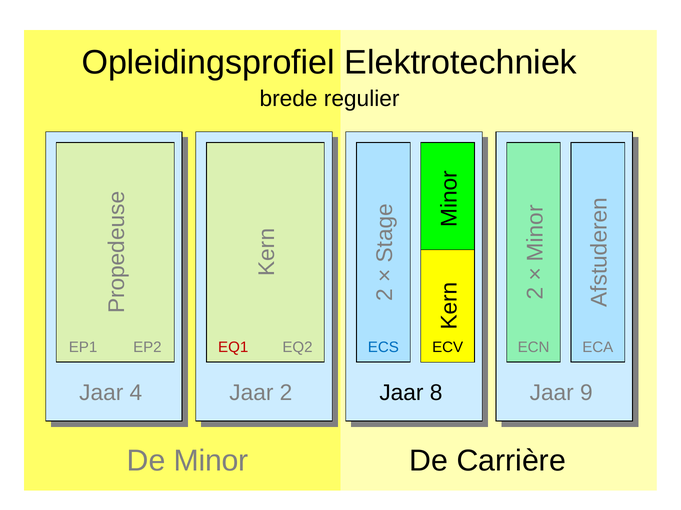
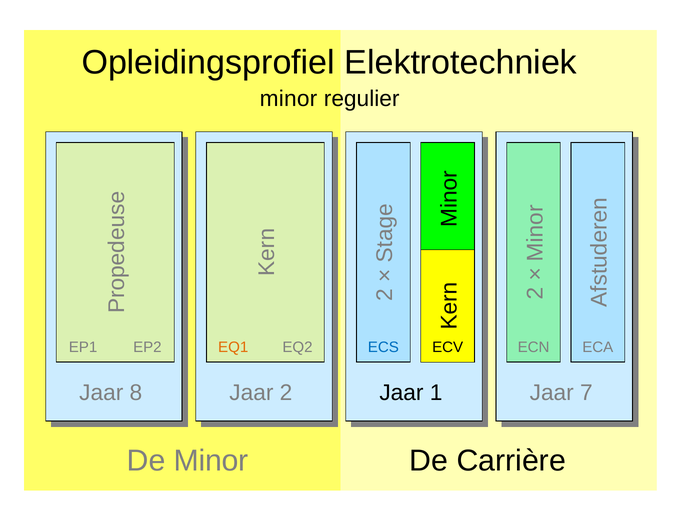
brede at (289, 99): brede -> minor
EQ1 colour: red -> orange
4: 4 -> 8
8: 8 -> 1
9: 9 -> 7
